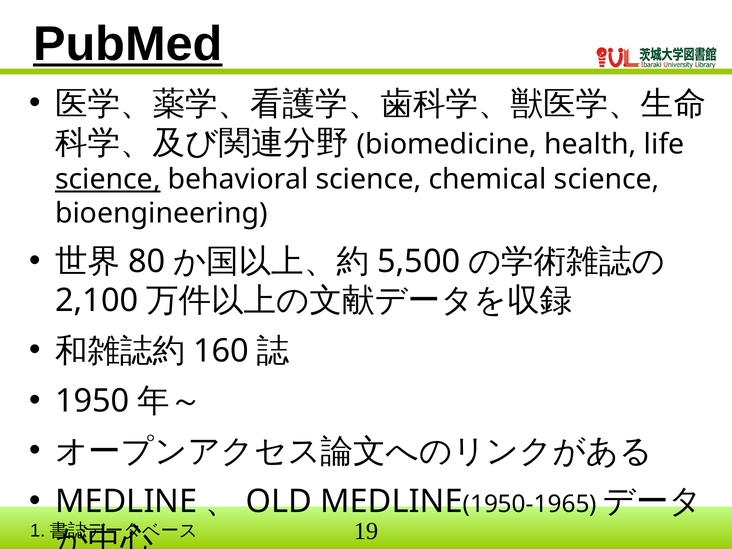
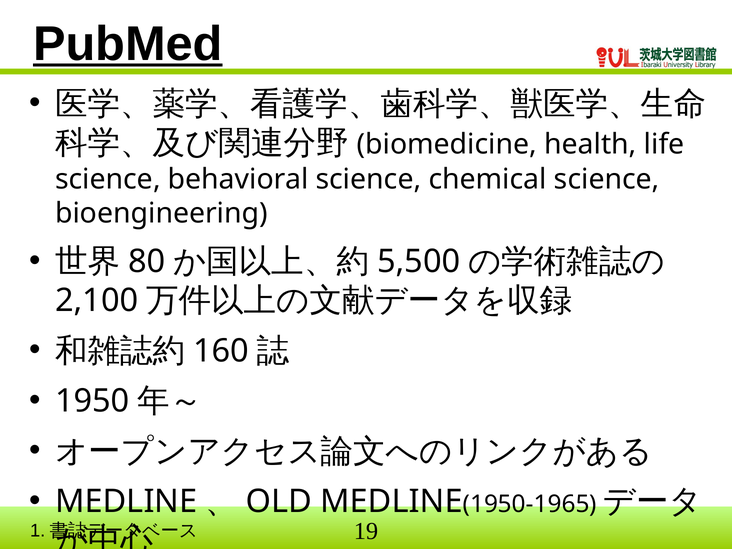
science at (108, 179) underline: present -> none
